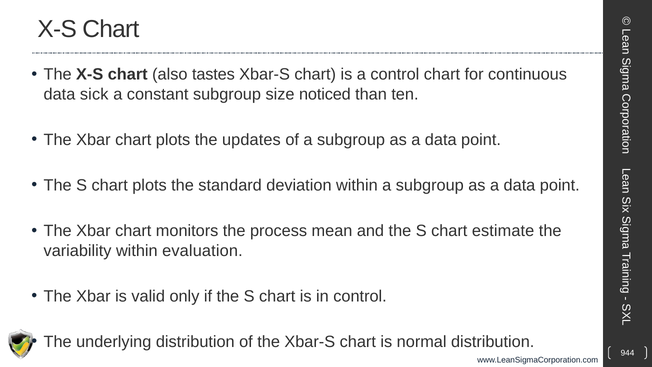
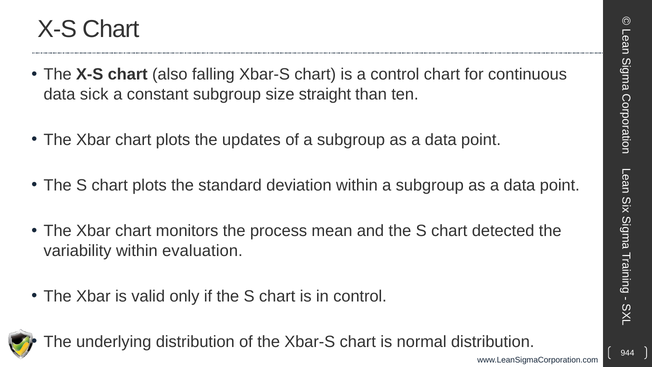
tastes: tastes -> falling
noticed: noticed -> straight
estimate: estimate -> detected
